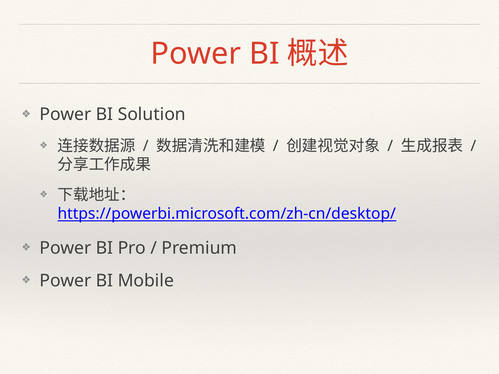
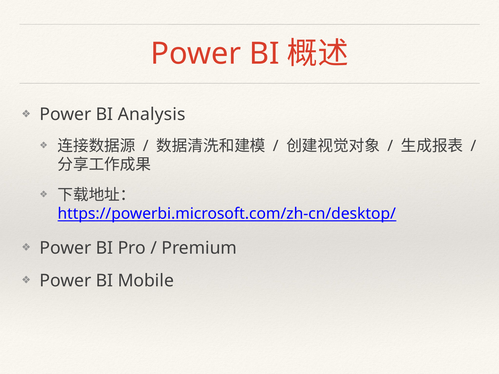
Solution: Solution -> Analysis
